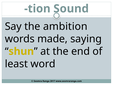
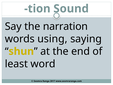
ambition: ambition -> narration
made: made -> using
